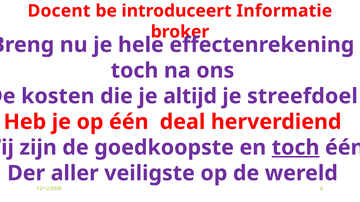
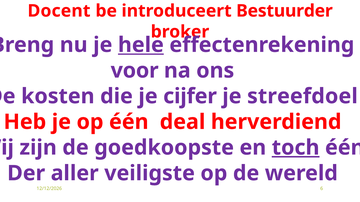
Informatie: Informatie -> Bestuurder
hele underline: none -> present
toch at (135, 71): toch -> voor
altijd: altijd -> cijfer
